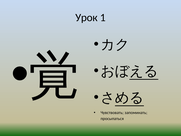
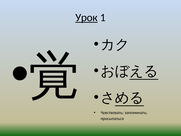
Урок underline: none -> present
